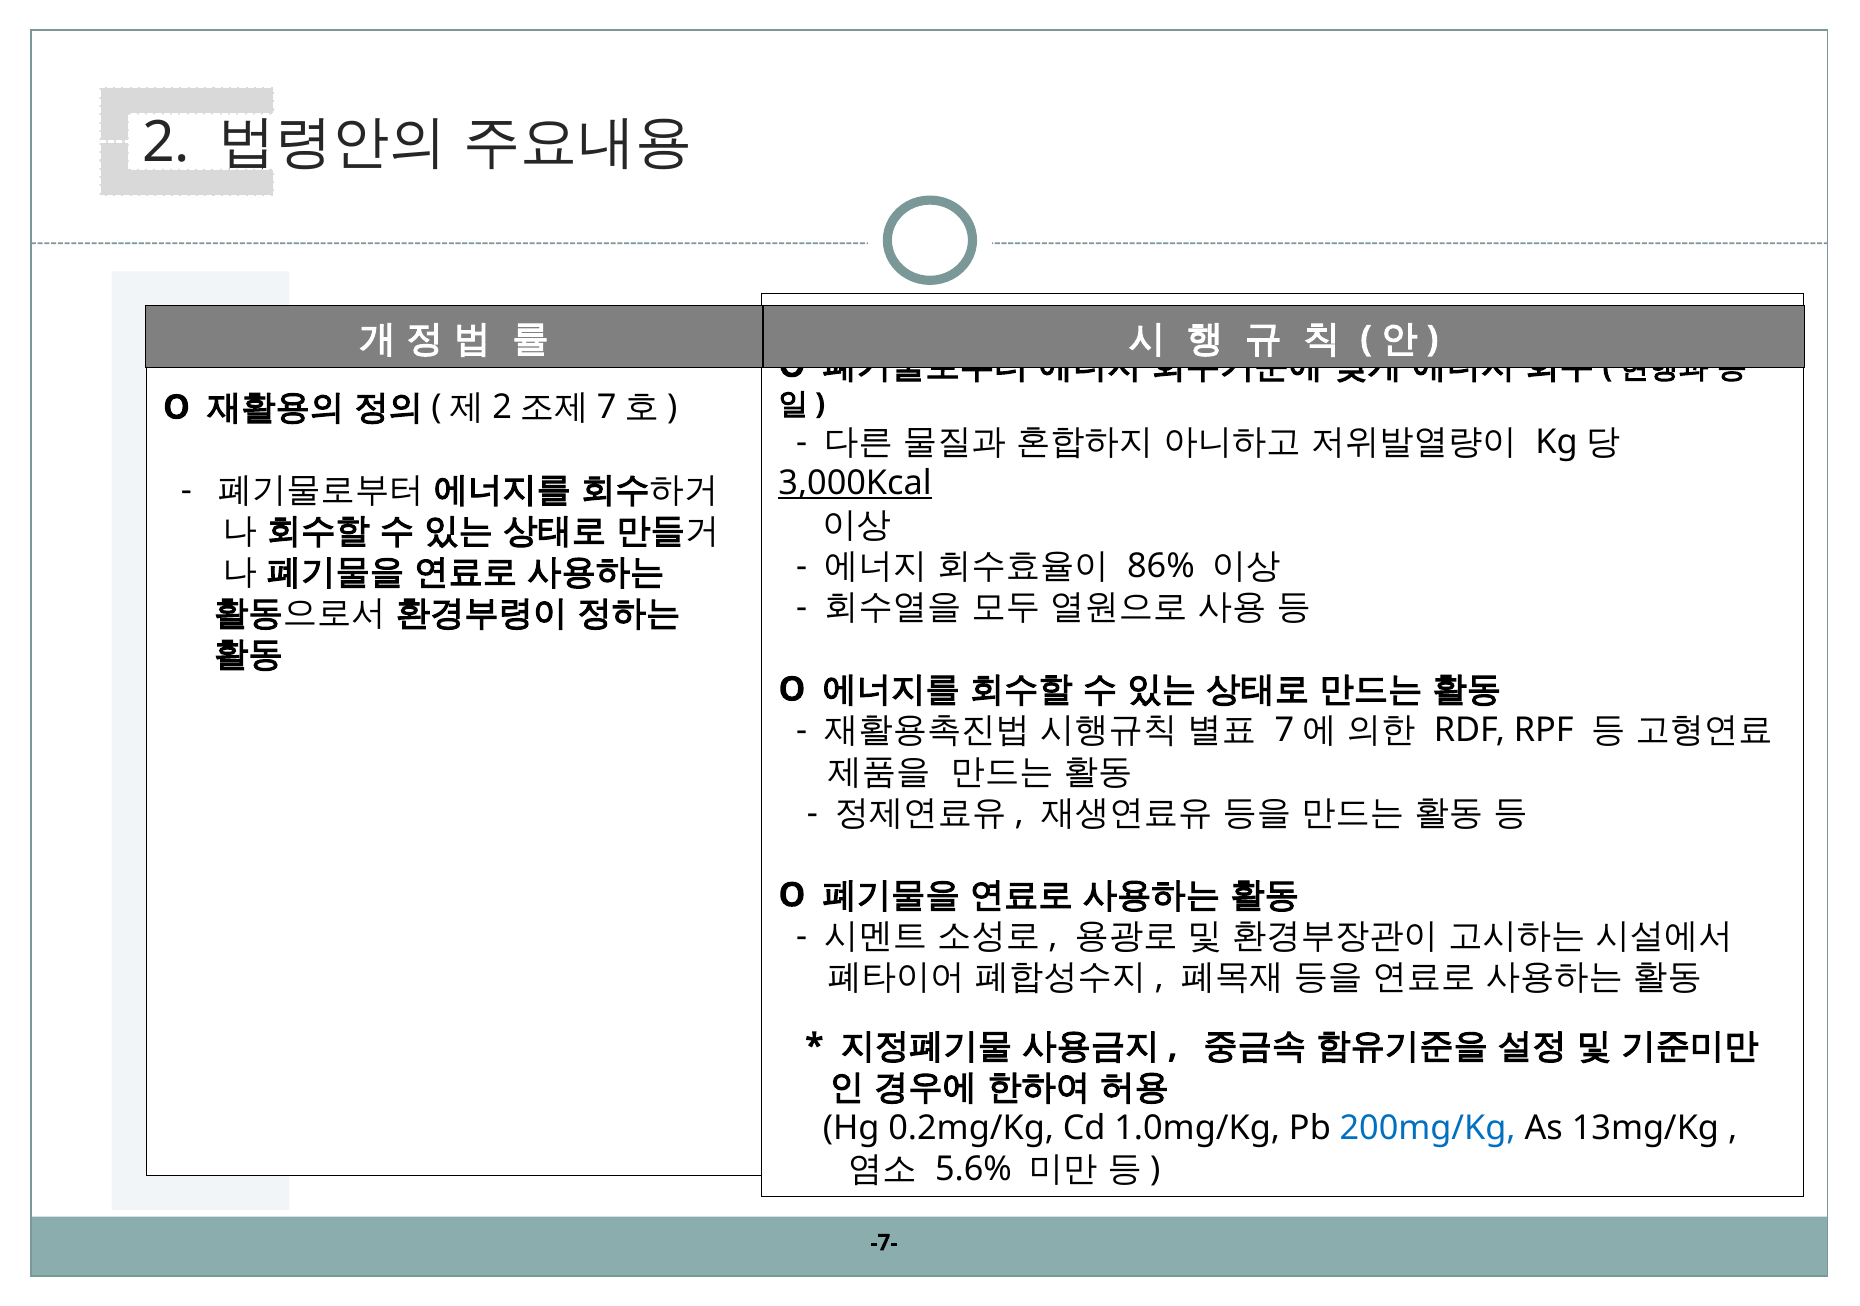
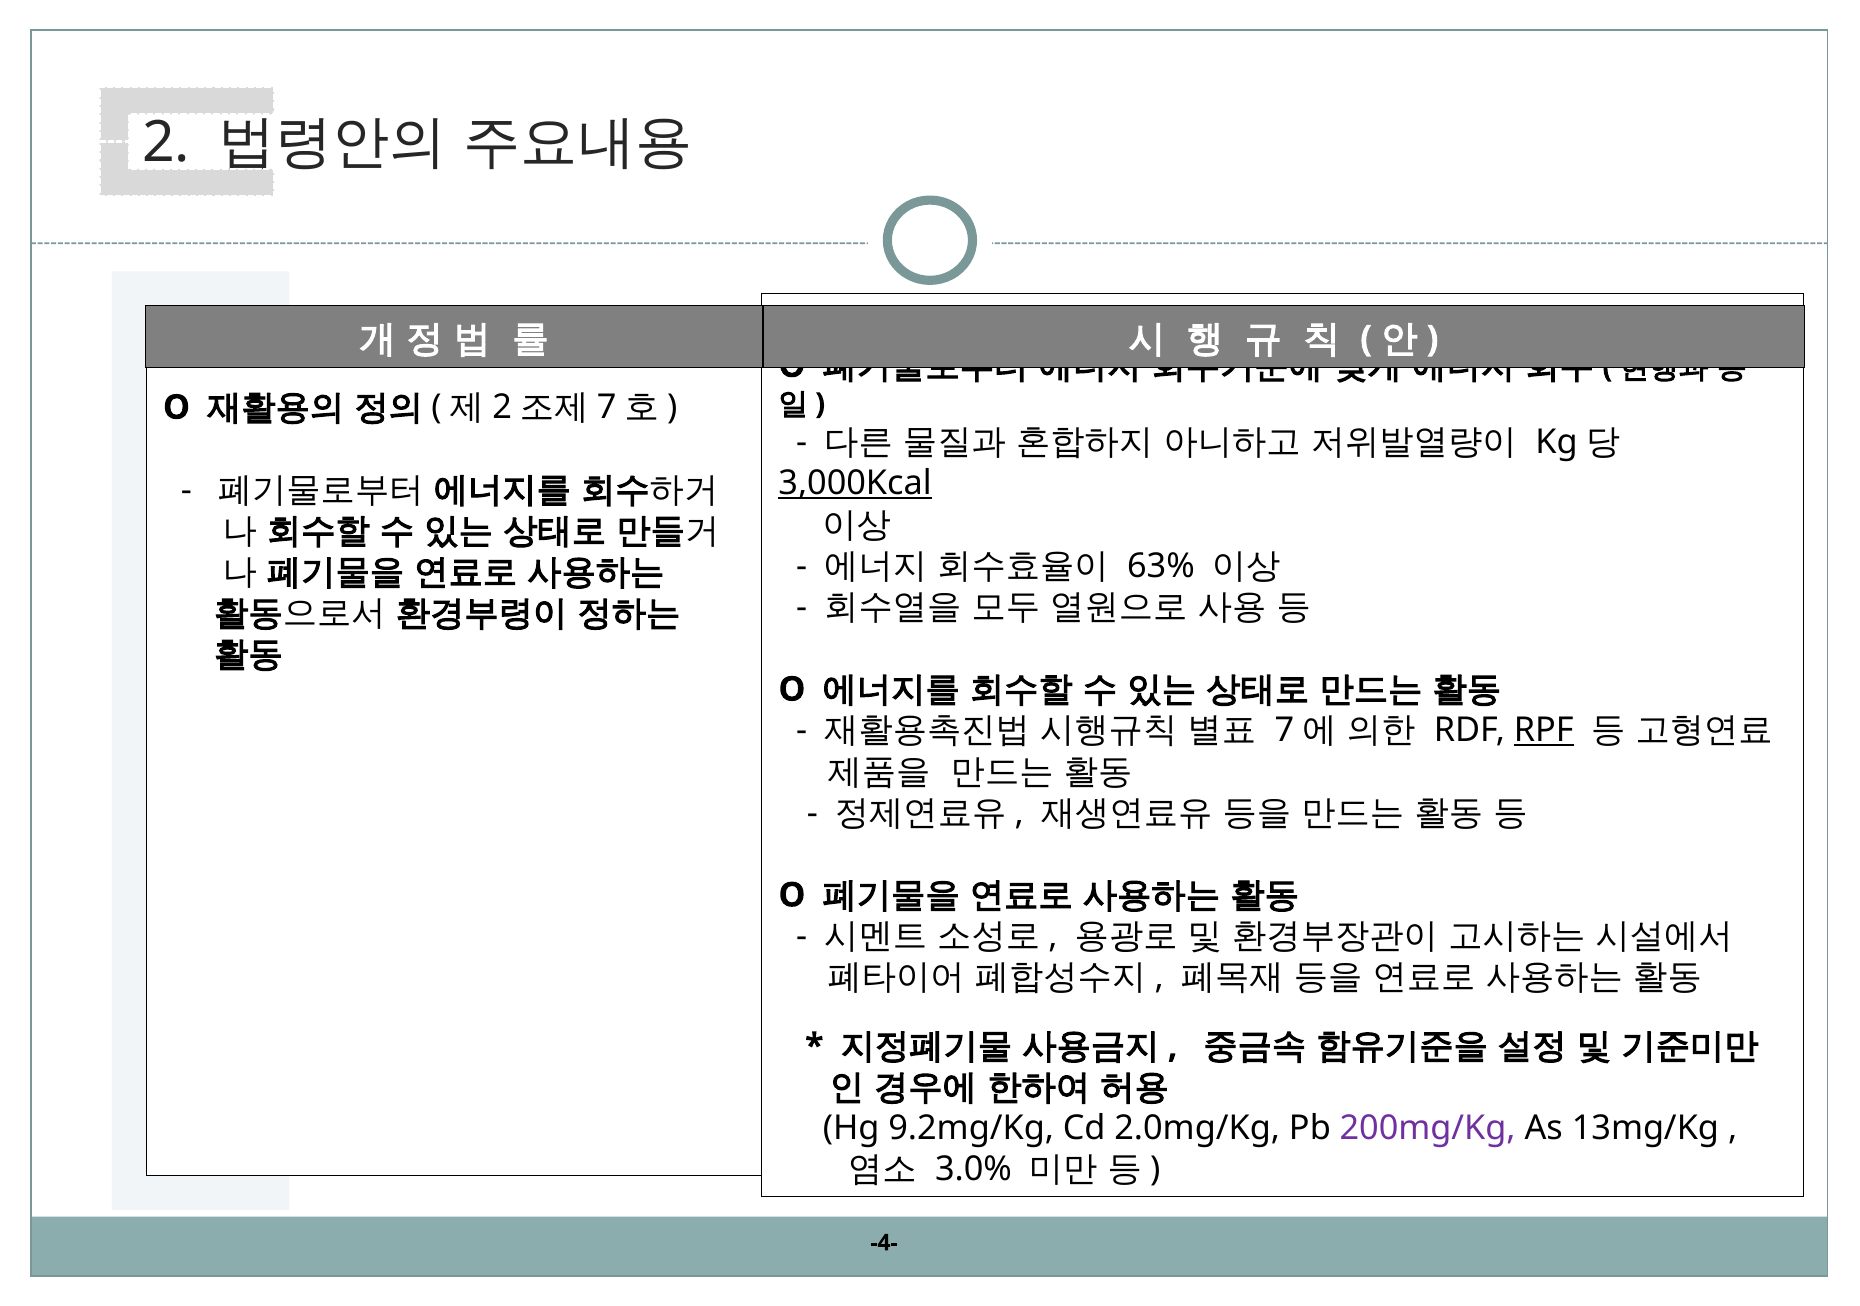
86%: 86% -> 63%
RPF underline: none -> present
0.2mg/Kg: 0.2mg/Kg -> 9.2mg/Kg
1.0mg/Kg: 1.0mg/Kg -> 2.0mg/Kg
200mg/Kg colour: blue -> purple
5.6%: 5.6% -> 3.0%
-7-: -7- -> -4-
